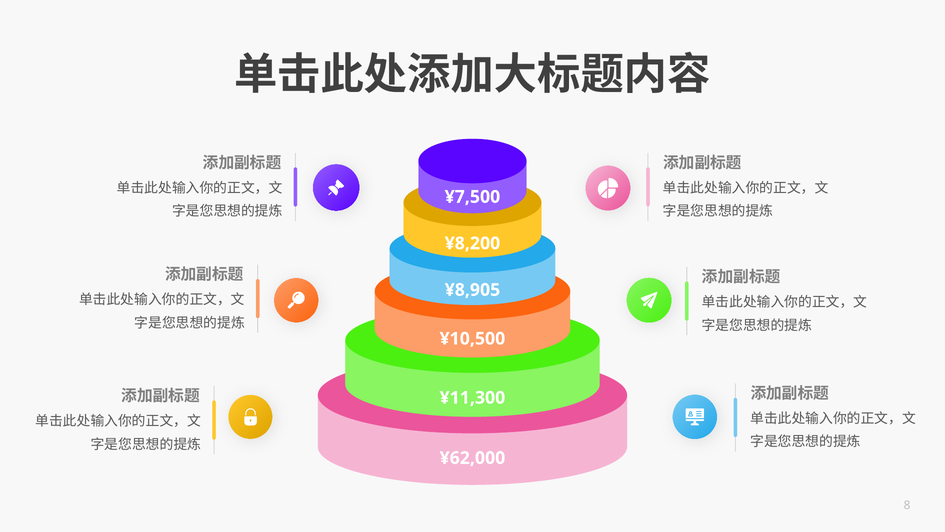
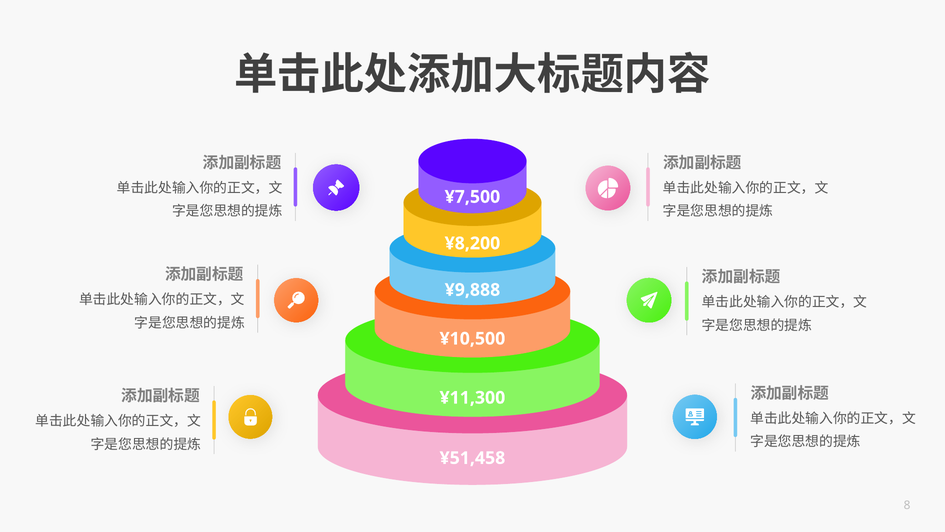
¥8,905: ¥8,905 -> ¥9,888
¥62,000: ¥62,000 -> ¥51,458
